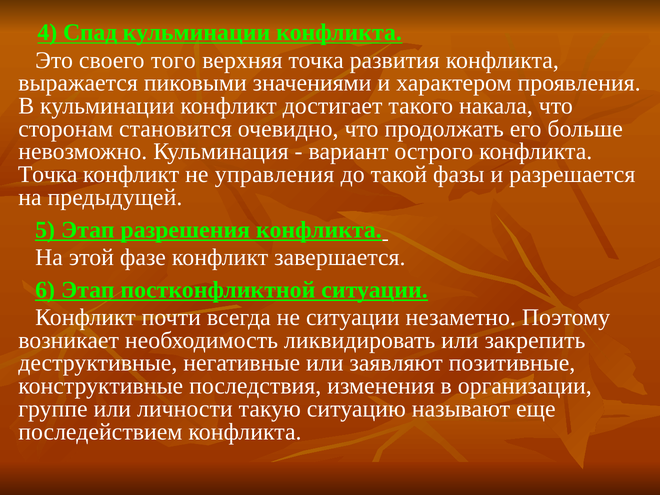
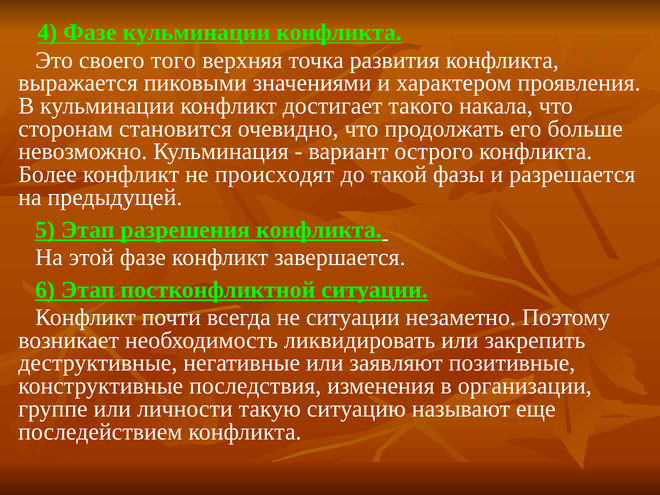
4 Спад: Спад -> Фазе
Точка at (48, 174): Точка -> Более
управления: управления -> происходят
